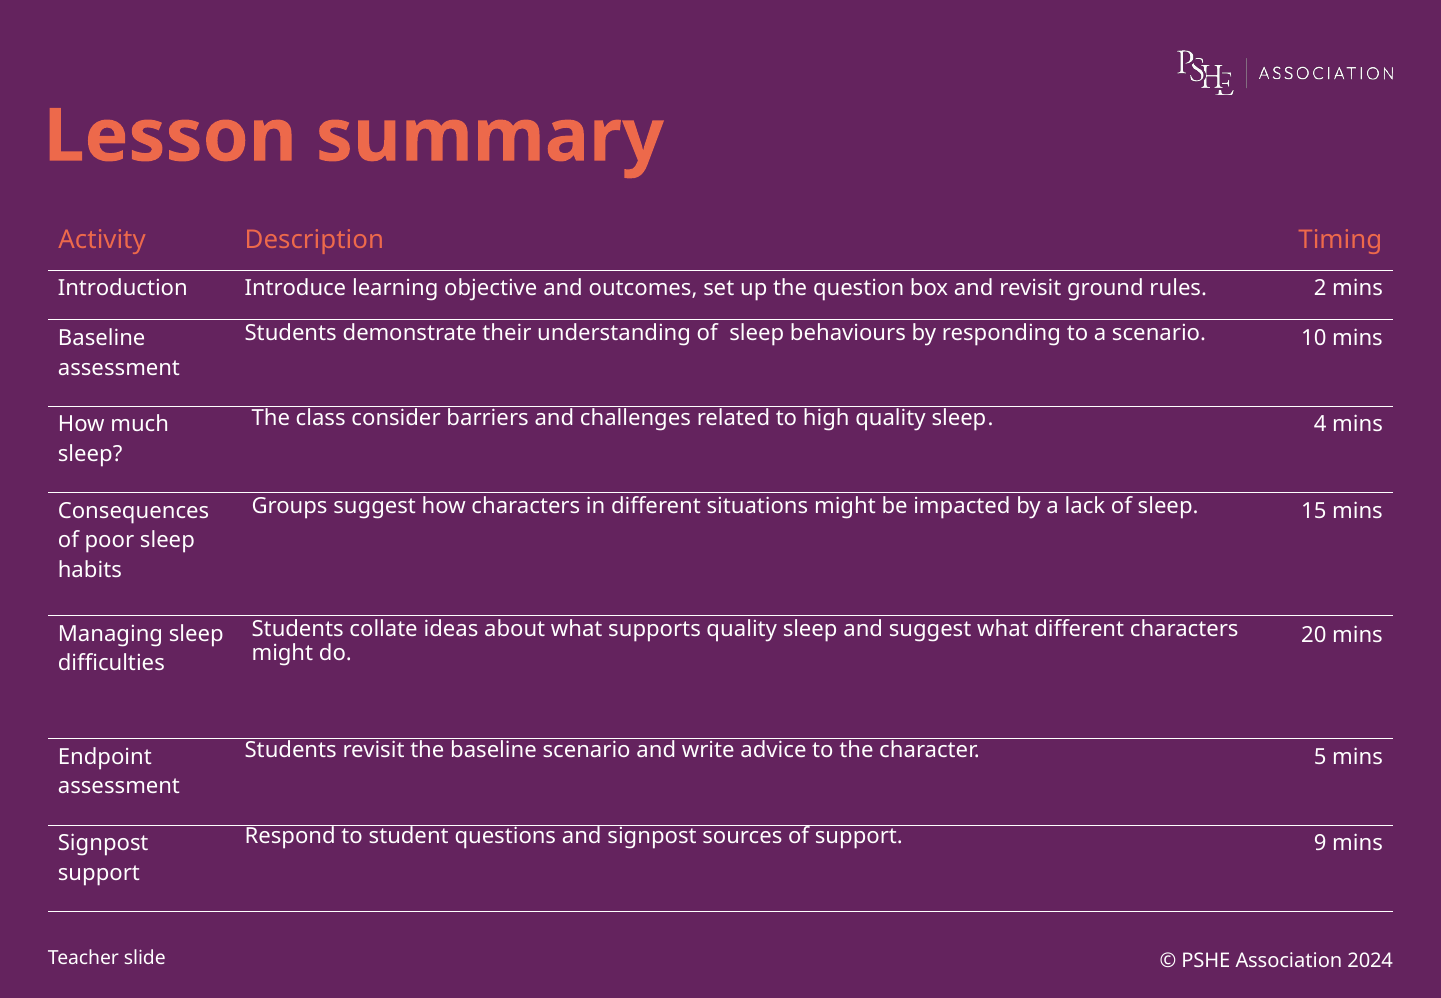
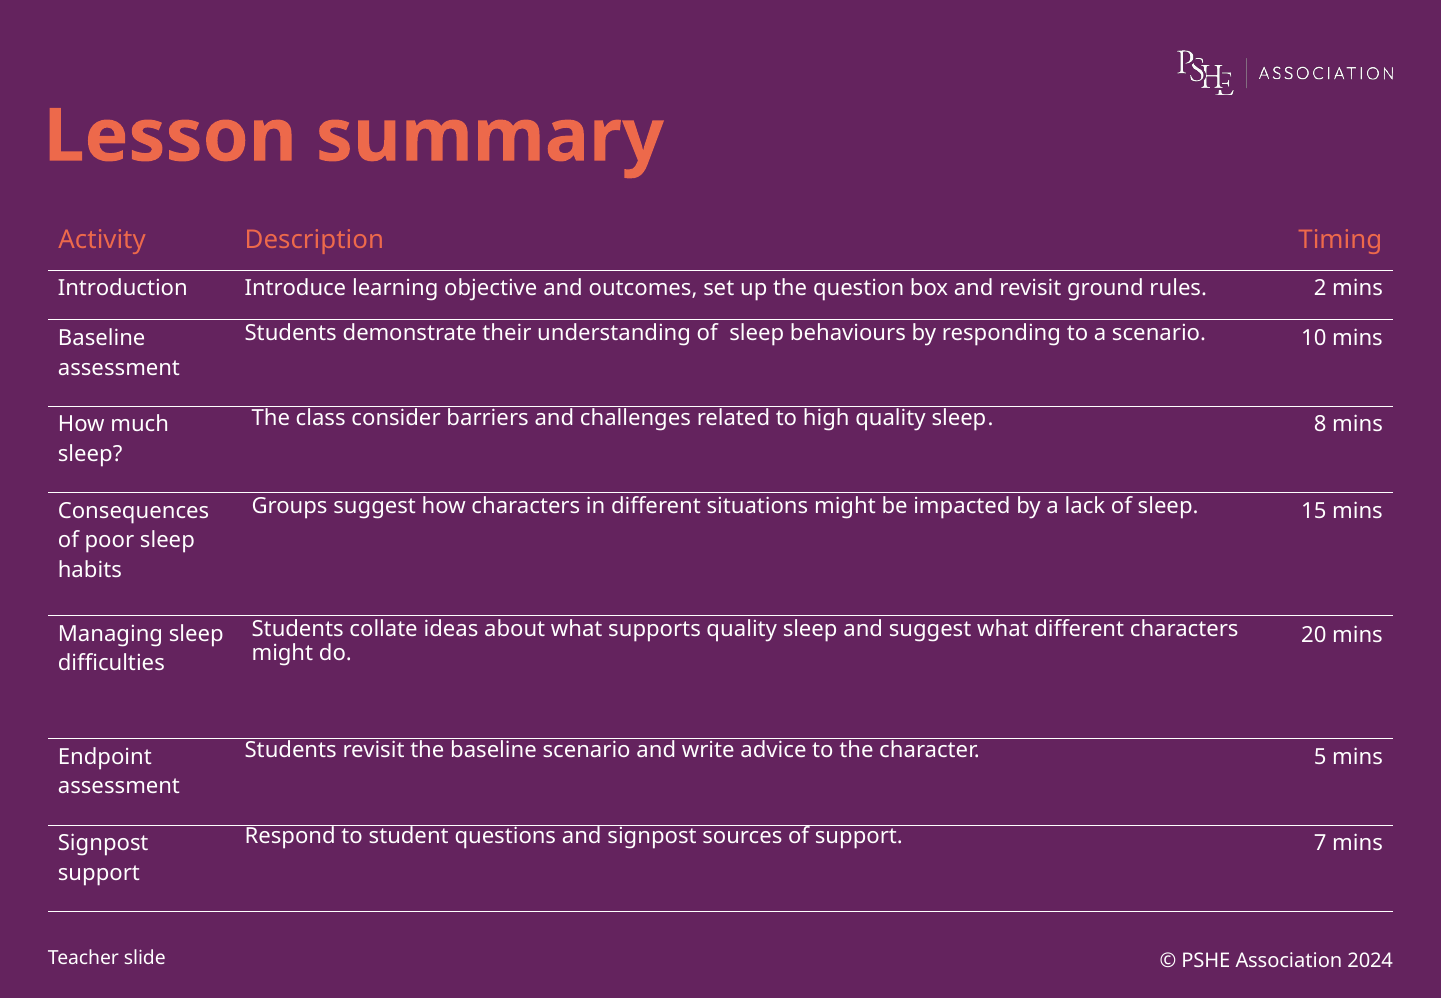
4: 4 -> 8
9: 9 -> 7
